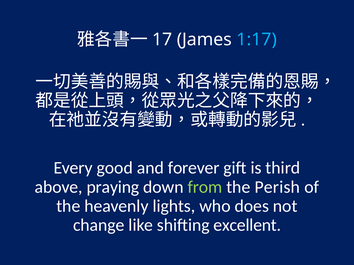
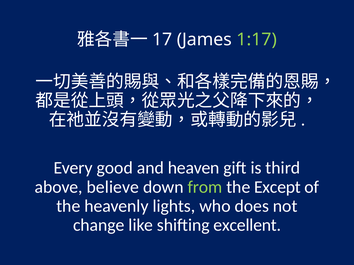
1:17 colour: light blue -> light green
forever: forever -> heaven
praying: praying -> believe
Perish: Perish -> Except
